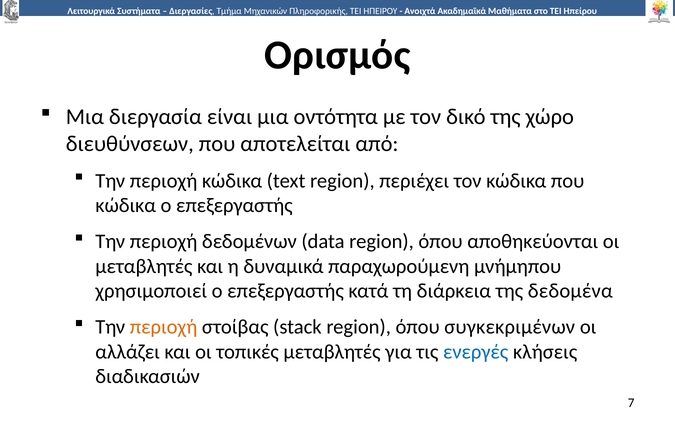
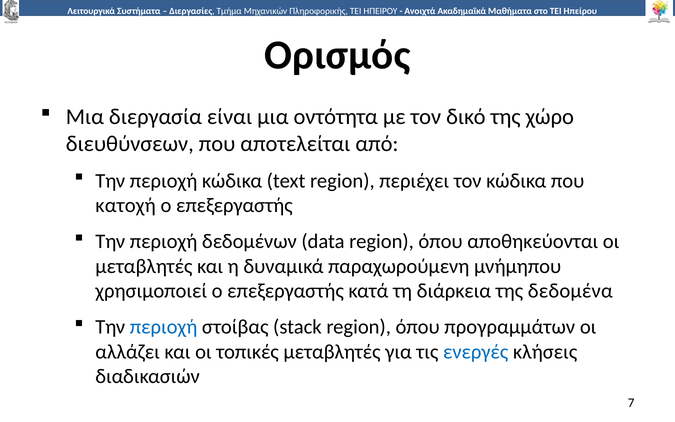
κώδικα at (126, 206): κώδικα -> κατοχή
περιοχή at (164, 327) colour: orange -> blue
συγκεκριμένων: συγκεκριμένων -> προγραμμάτων
